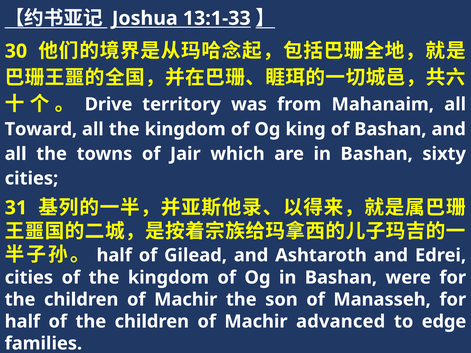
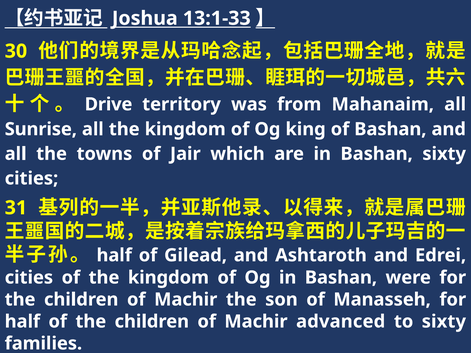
Toward: Toward -> Sunrise
to edge: edge -> sixty
